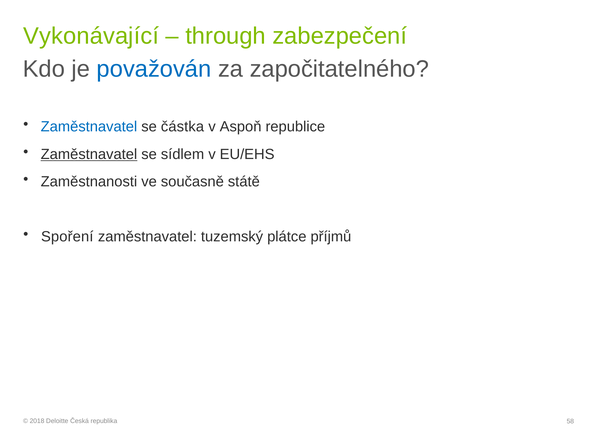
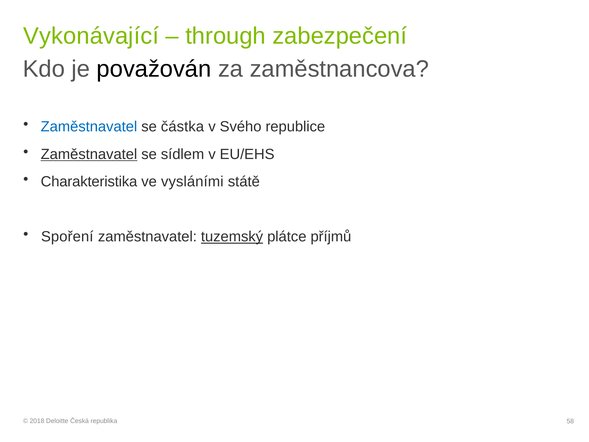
považován colour: blue -> black
započitatelného: započitatelného -> zaměstnancova
Aspoň: Aspoň -> Svého
Zaměstnanosti: Zaměstnanosti -> Charakteristika
současně: současně -> vysláními
tuzemský underline: none -> present
